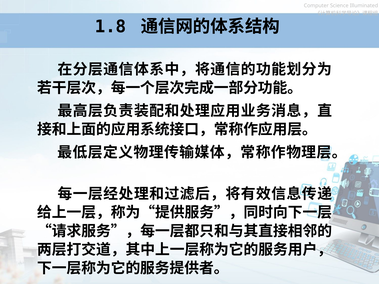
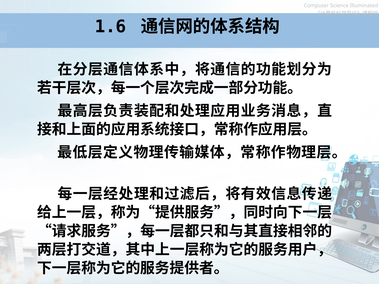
1.8: 1.8 -> 1.6
